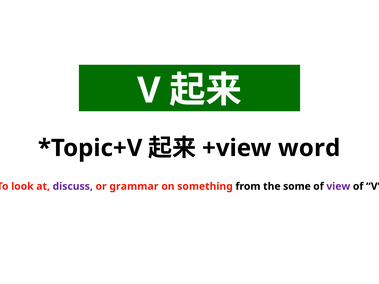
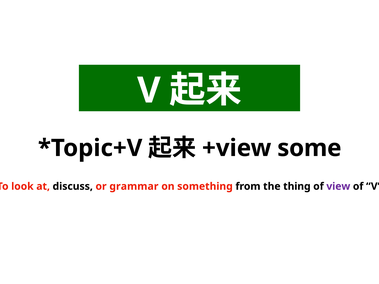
word: word -> some
discuss colour: purple -> black
some: some -> thing
